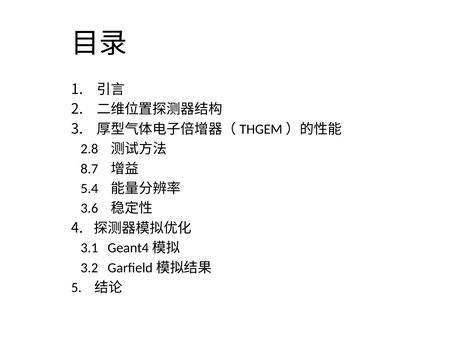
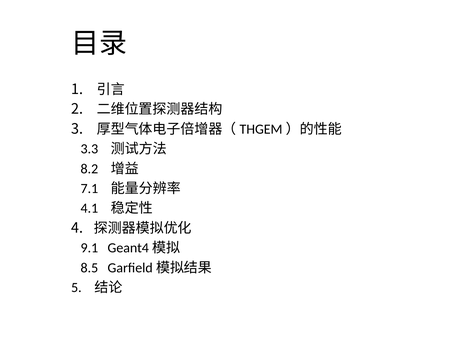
2.8: 2.8 -> 3.3
8.7: 8.7 -> 8.2
5.4: 5.4 -> 7.1
3.6: 3.6 -> 4.1
3.1: 3.1 -> 9.1
3.2: 3.2 -> 8.5
